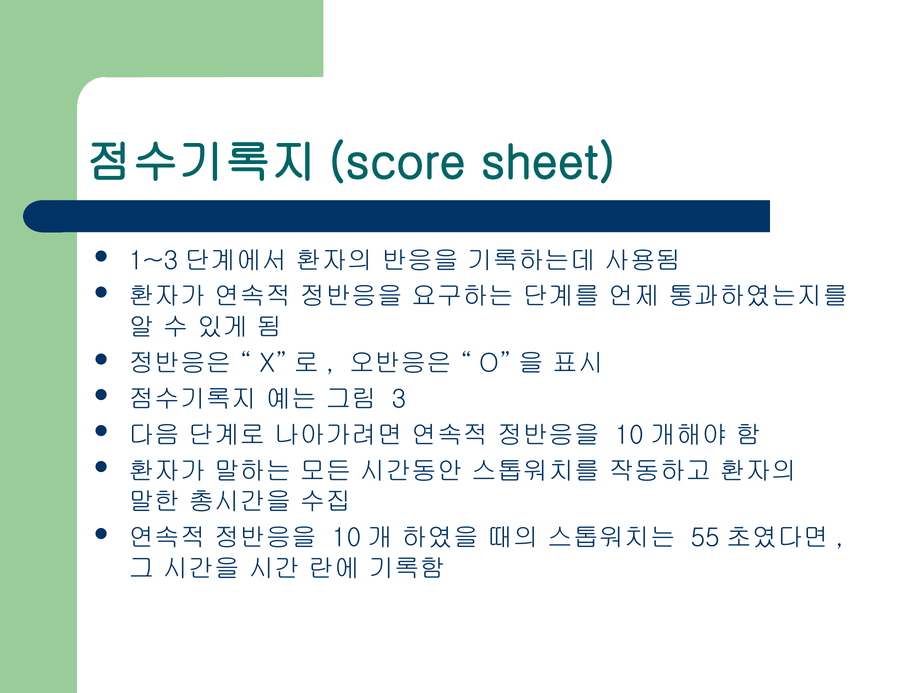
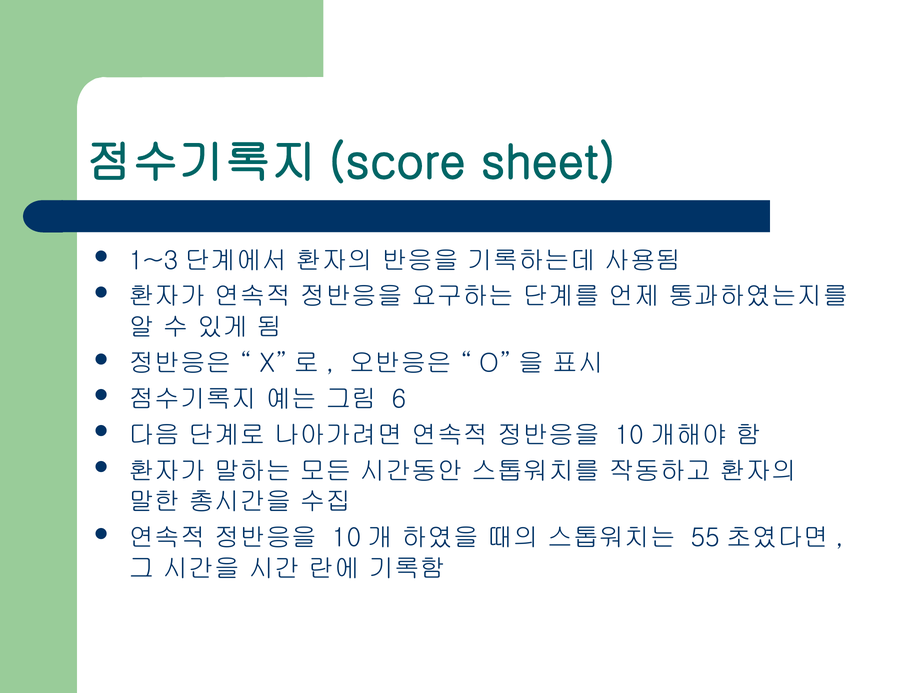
3: 3 -> 6
